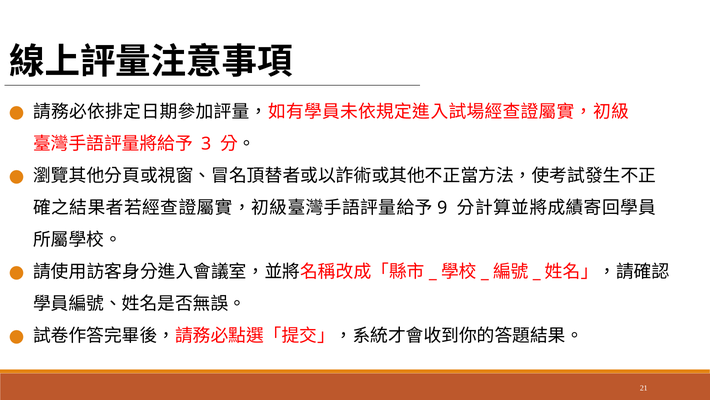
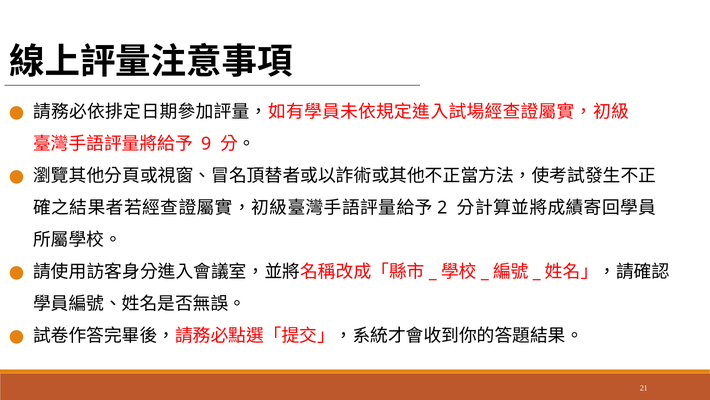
3: 3 -> 9
9: 9 -> 2
